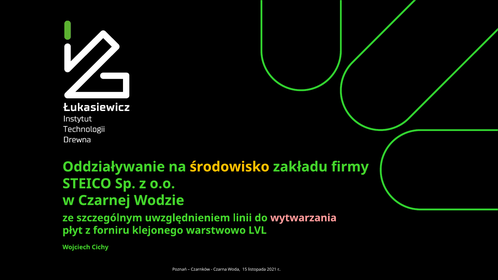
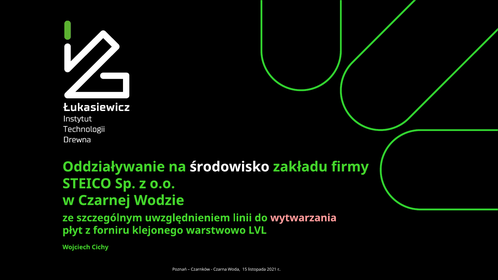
środowisko colour: yellow -> white
